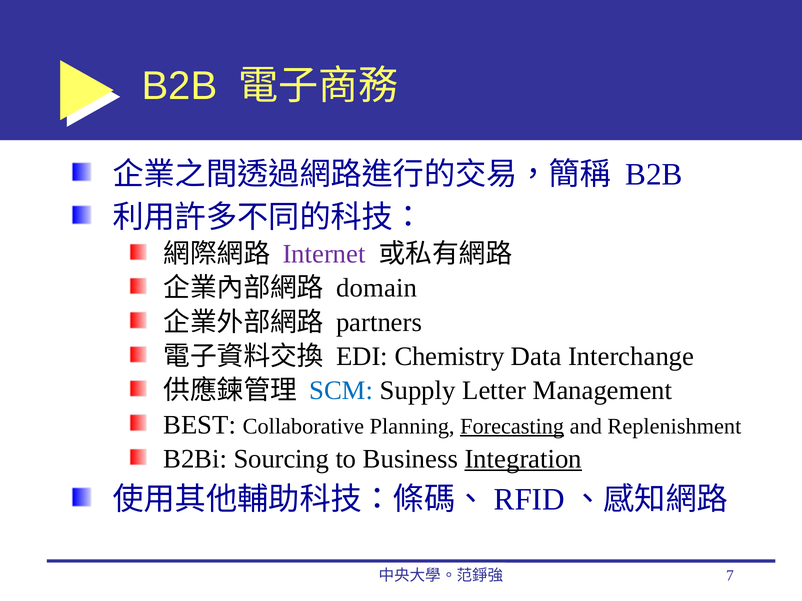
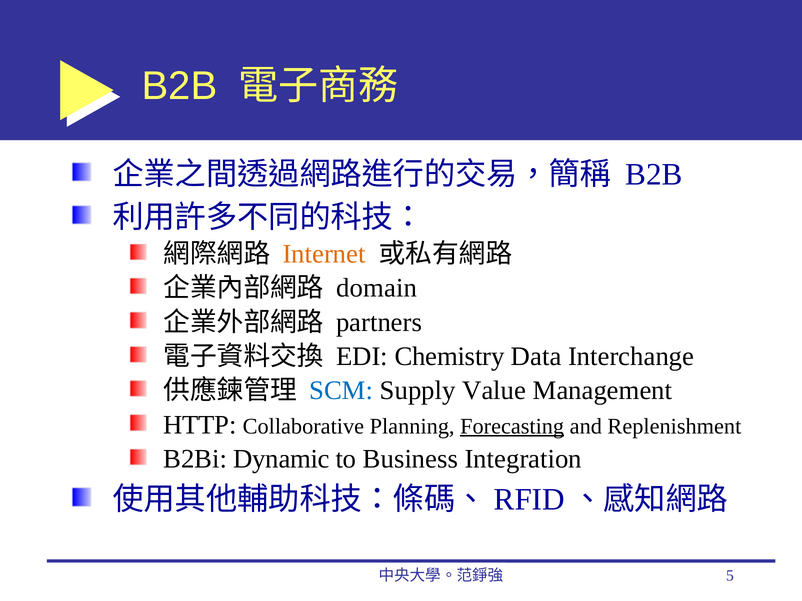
Internet colour: purple -> orange
Letter: Letter -> Value
BEST: BEST -> HTTP
Sourcing: Sourcing -> Dynamic
Integration underline: present -> none
7: 7 -> 5
